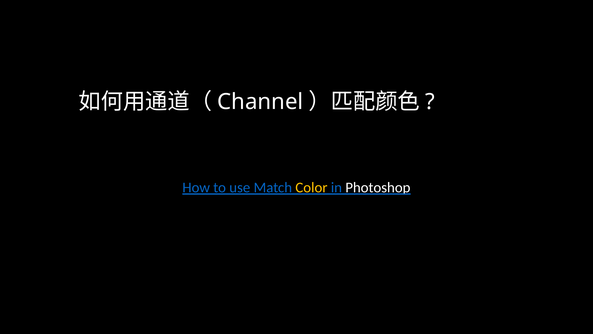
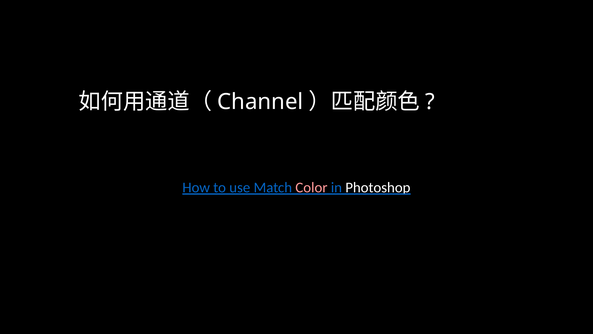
Color colour: yellow -> pink
